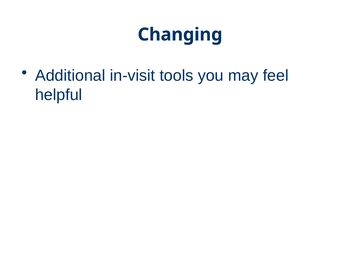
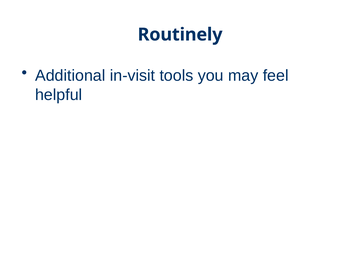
Changing: Changing -> Routinely
